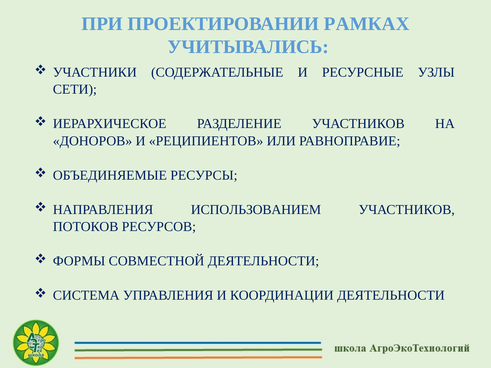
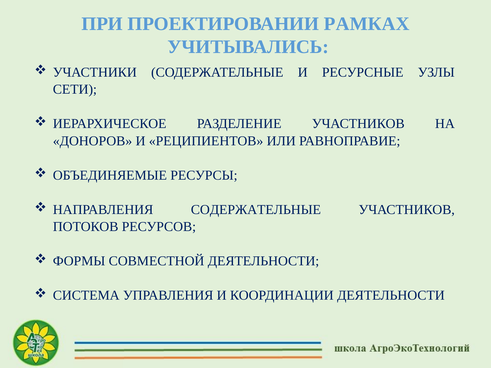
НАПРАВЛЕНИЯ ИСПОЛЬЗОВАНИЕМ: ИСПОЛЬЗОВАНИЕМ -> СОДЕРЖАТЕЛЬНЫЕ
